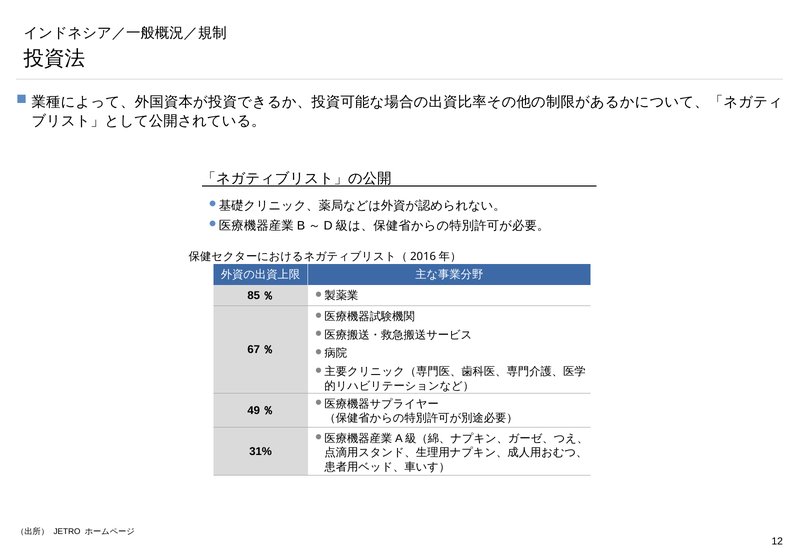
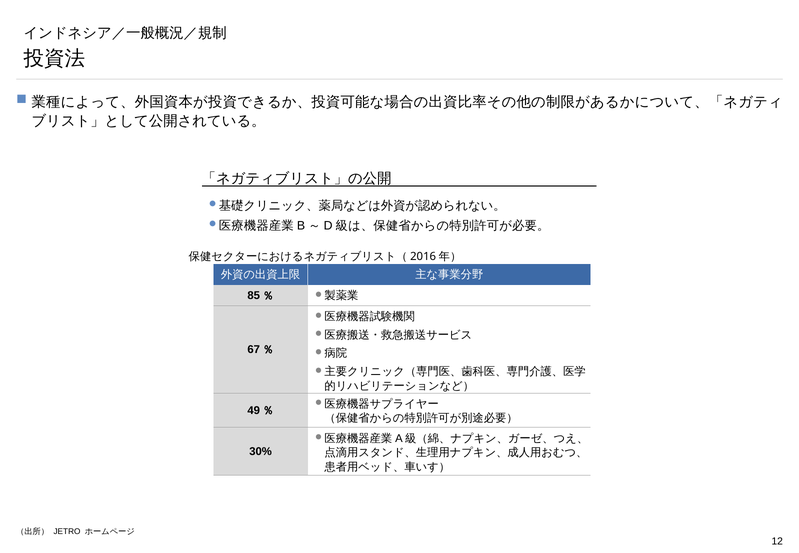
31%: 31% -> 30%
